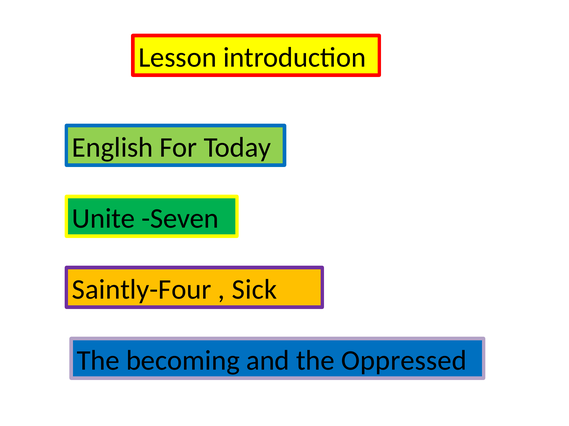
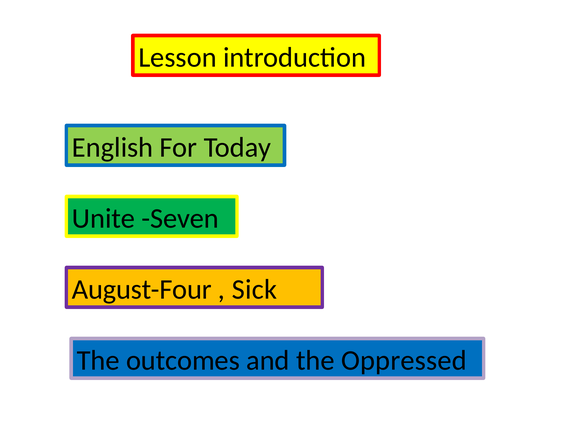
Saintly-Four: Saintly-Four -> August-Four
becoming: becoming -> outcomes
